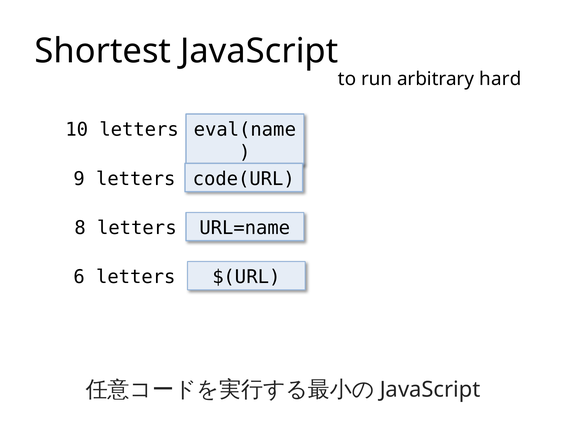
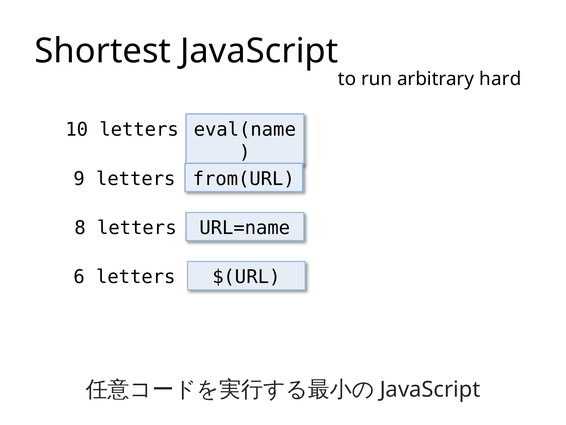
code(URL: code(URL -> from(URL
